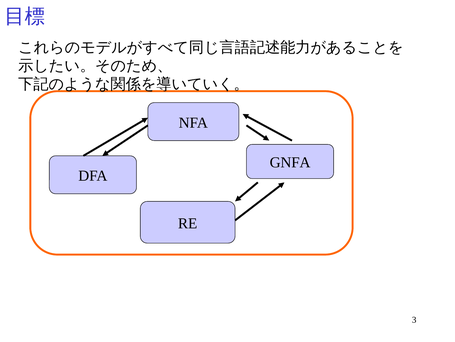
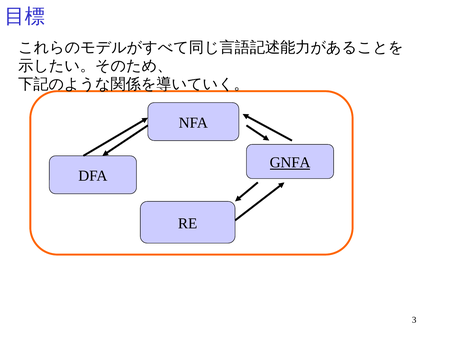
GNFA underline: none -> present
